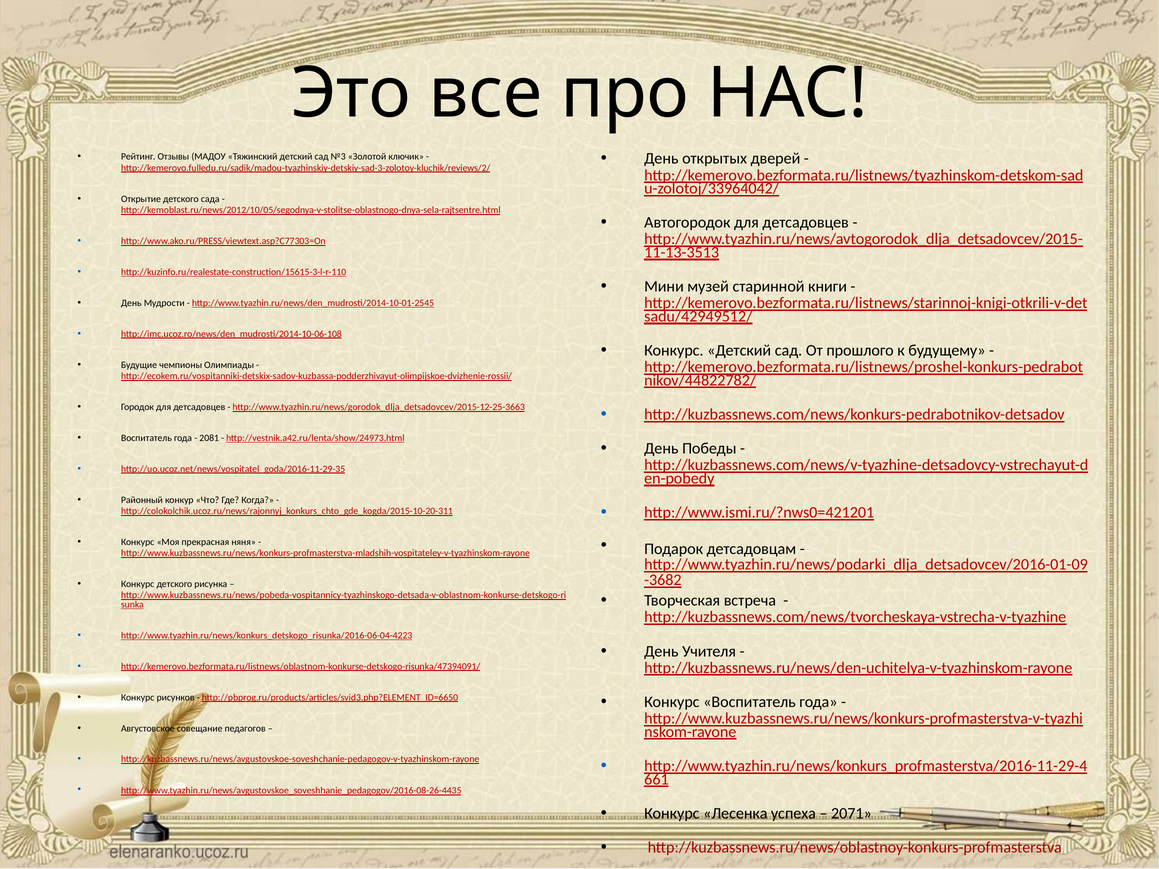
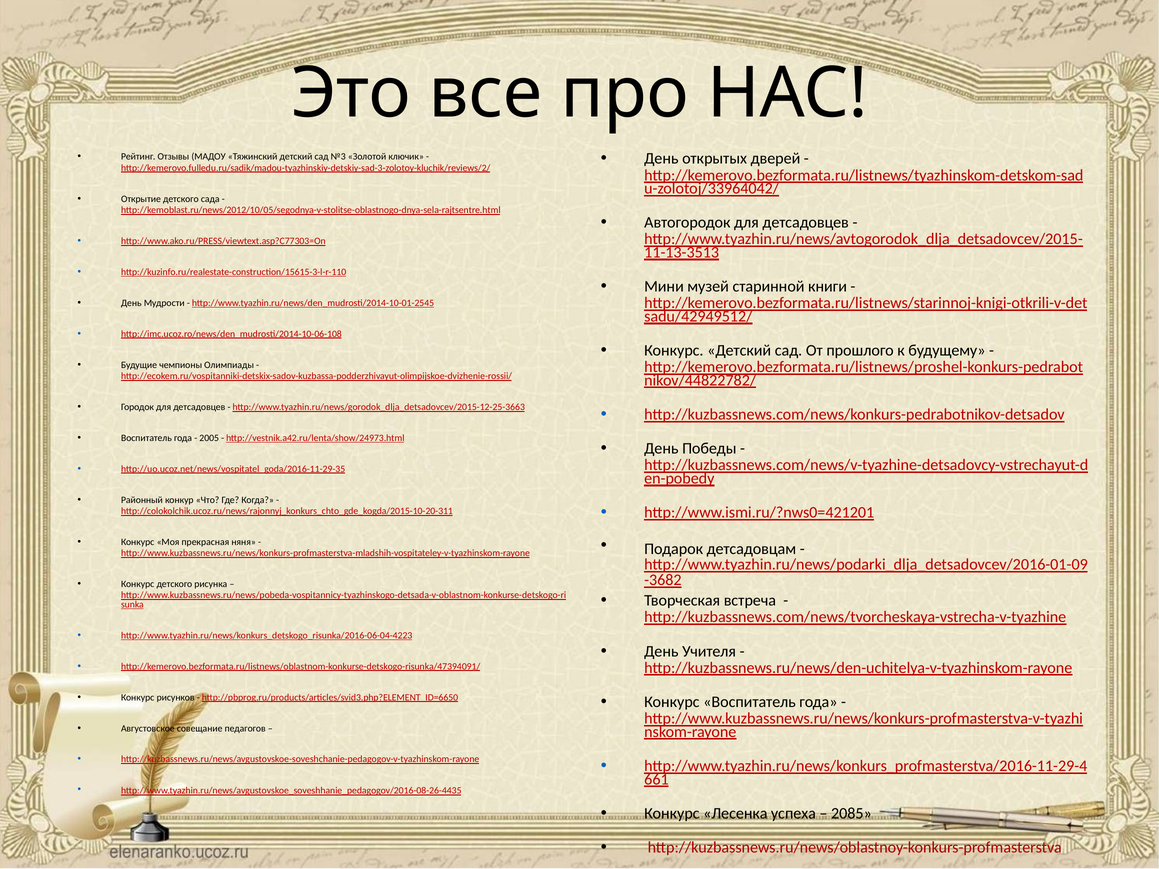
2081: 2081 -> 2005
2071: 2071 -> 2085
